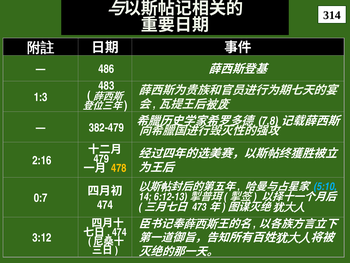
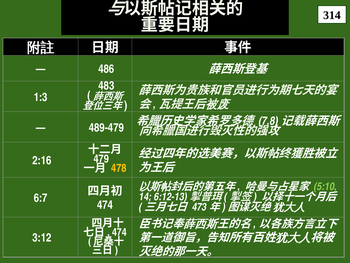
382-479: 382-479 -> 489-479
5:10 colour: light blue -> light green
0:7: 0:7 -> 6:7
